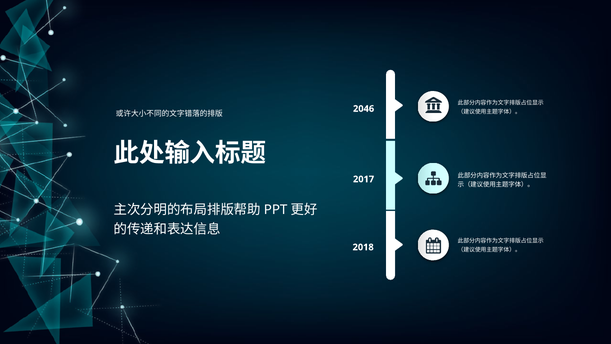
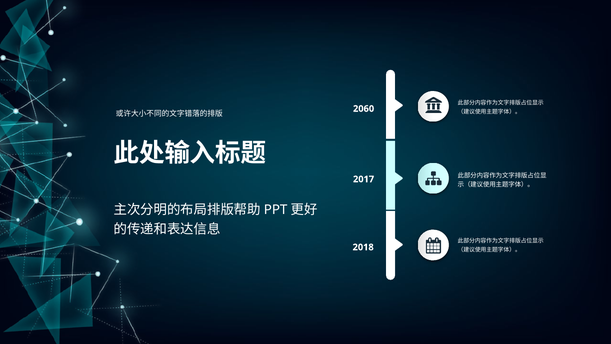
2046: 2046 -> 2060
